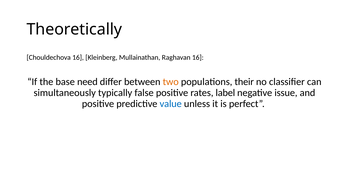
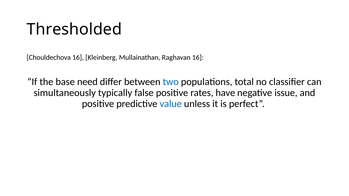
Theoretically: Theoretically -> Thresholded
two colour: orange -> blue
their: their -> total
label: label -> have
